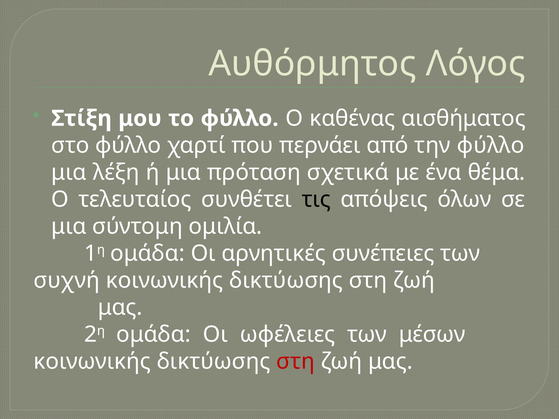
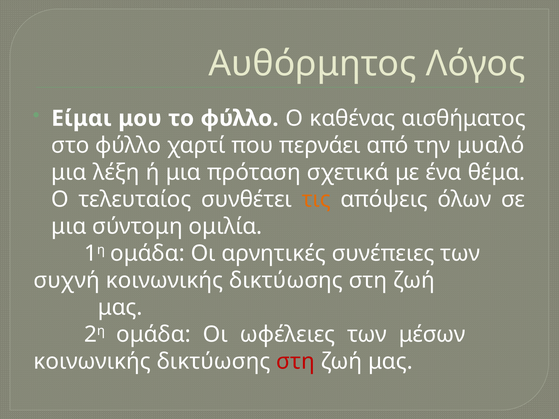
Στίξη: Στίξη -> Είμαι
την φύλλο: φύλλο -> μυαλό
τις colour: black -> orange
